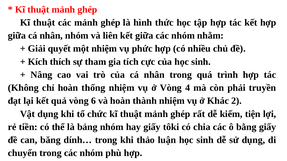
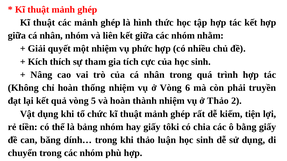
4: 4 -> 6
6: 6 -> 5
ở Khác: Khác -> Thảo
